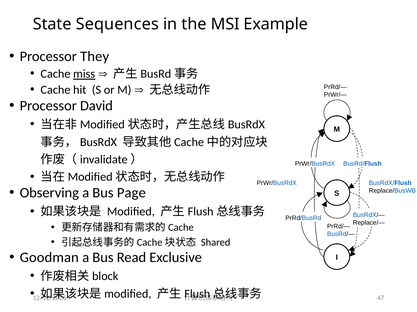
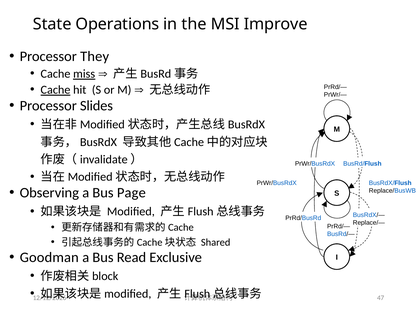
Sequences: Sequences -> Operations
Example: Example -> Improve
Cache at (55, 90) underline: none -> present
David: David -> Slides
